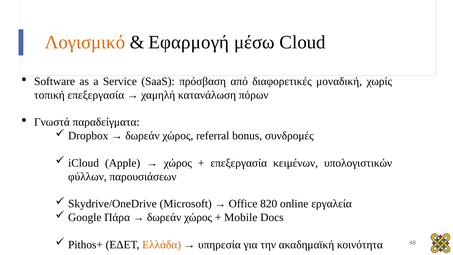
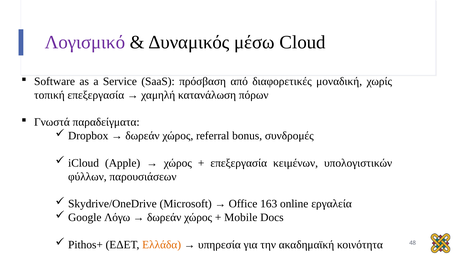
Λογισμικό colour: orange -> purple
Εφαρμογή: Εφαρμογή -> Δυναμικός
820: 820 -> 163
Πάρα: Πάρα -> Λόγω
